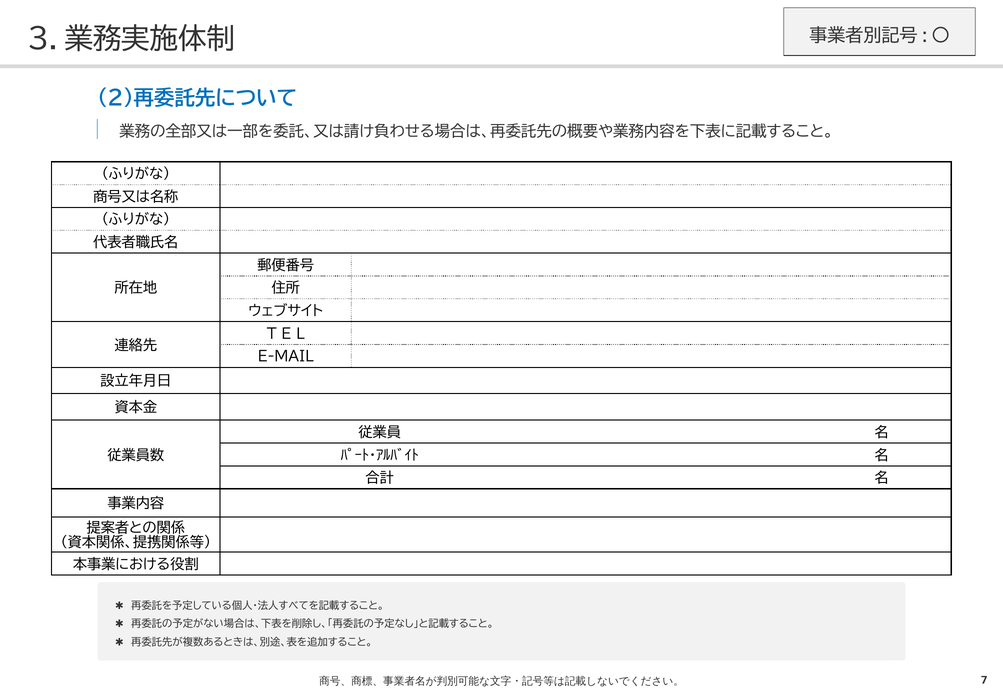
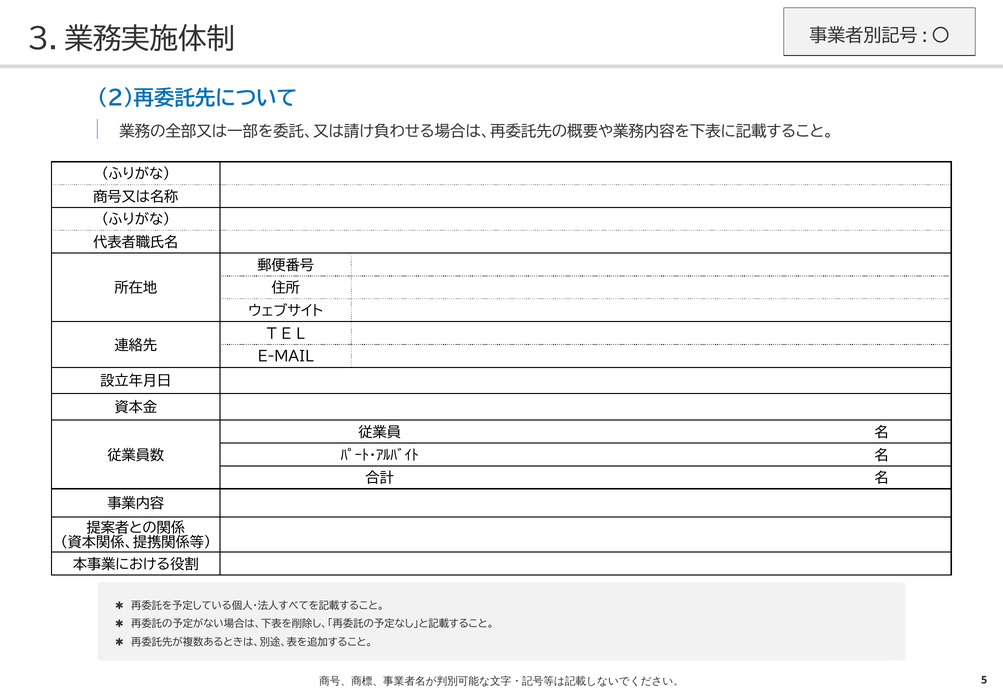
7: 7 -> 5
